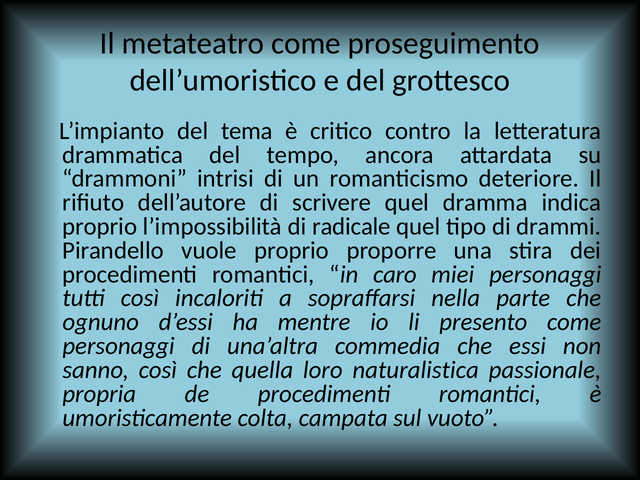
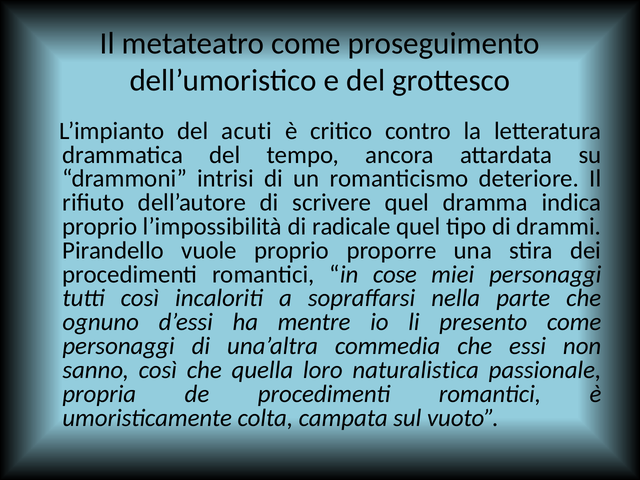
tema: tema -> acuti
caro: caro -> cose
